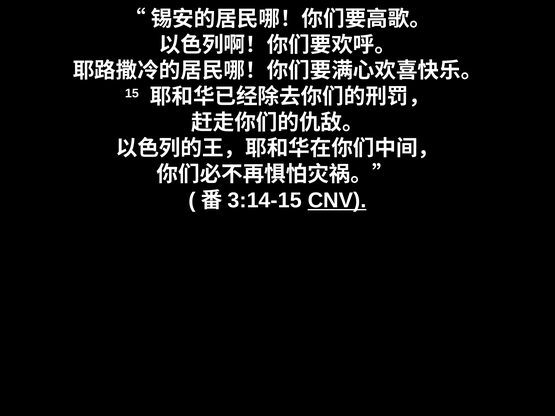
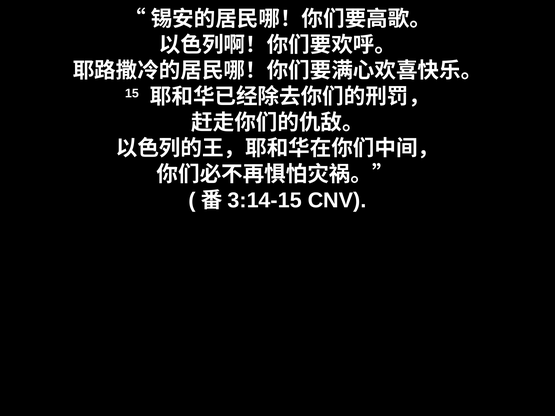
CNV underline: present -> none
